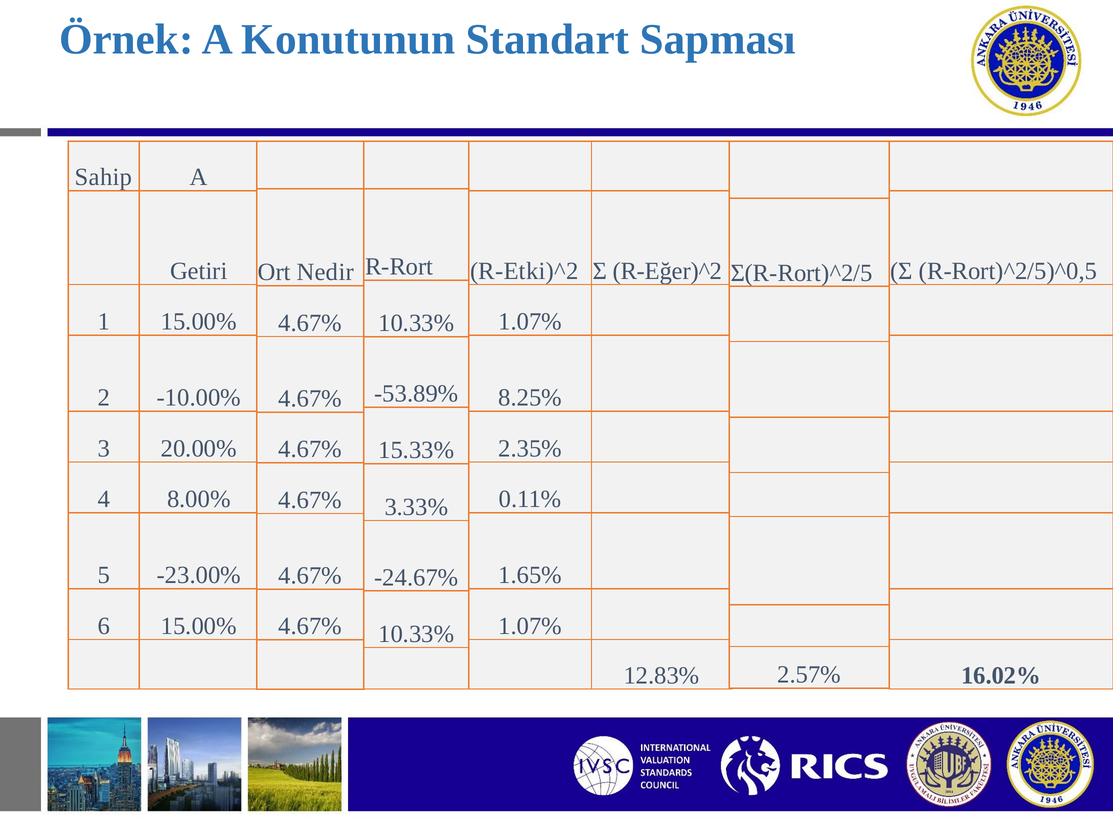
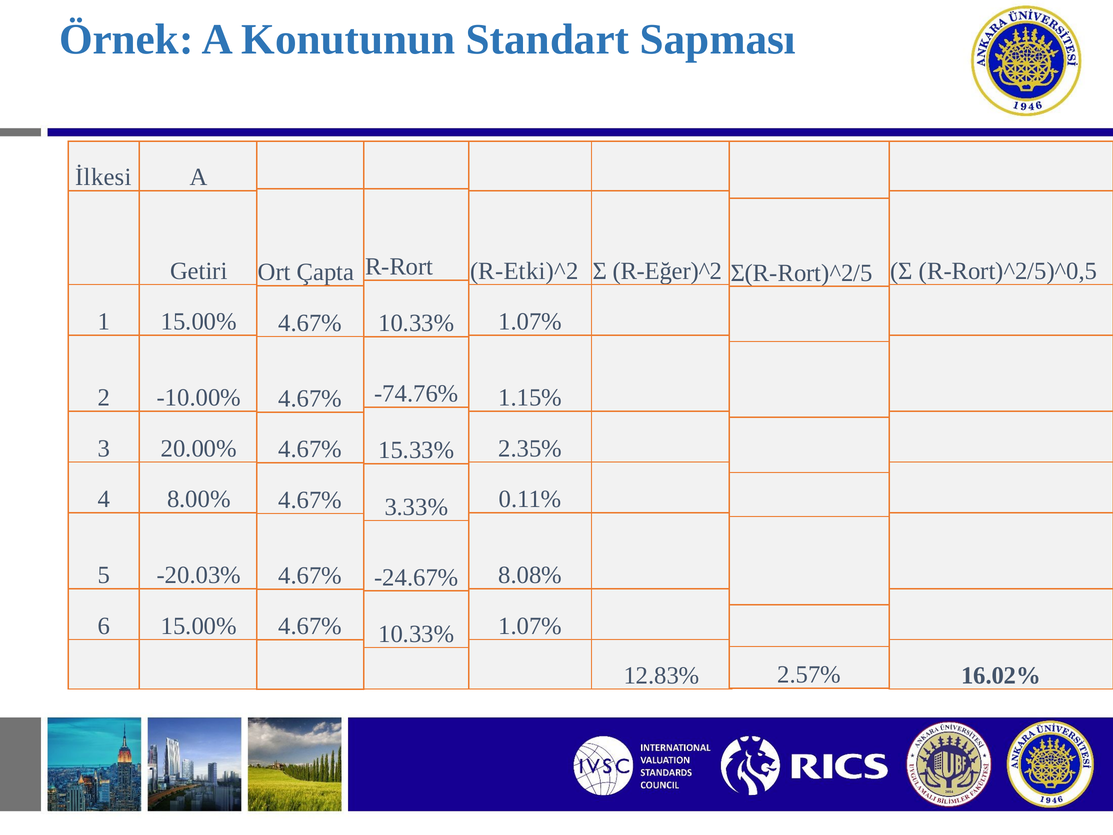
Sahip: Sahip -> İlkesi
Nedir: Nedir -> Çapta
-53.89%: -53.89% -> -74.76%
8.25%: 8.25% -> 1.15%
-23.00%: -23.00% -> -20.03%
1.65%: 1.65% -> 8.08%
